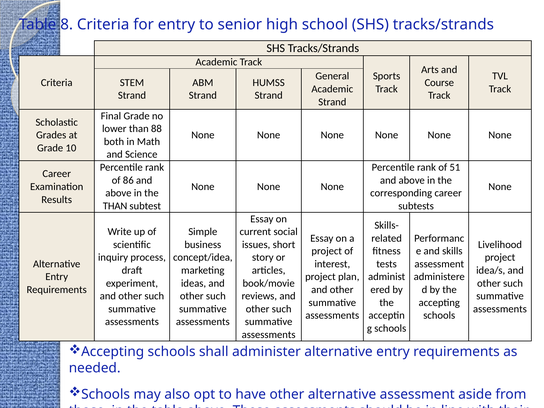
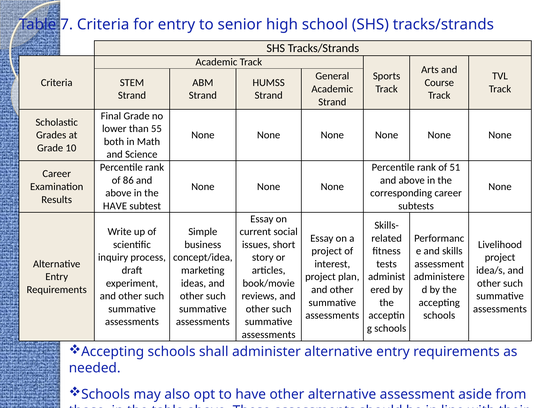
8: 8 -> 7
88: 88 -> 55
THAN at (115, 206): THAN -> HAVE
